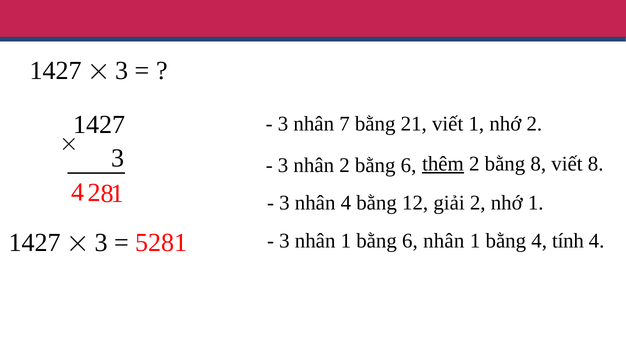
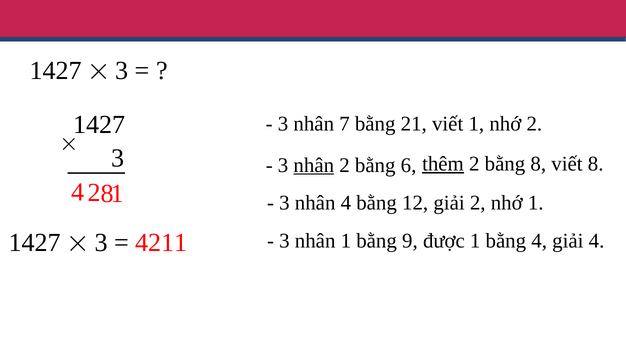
nhân at (314, 165) underline: none -> present
5281: 5281 -> 4211
1 bằng 6: 6 -> 9
nhân at (444, 241): nhân -> được
4 tính: tính -> giải
